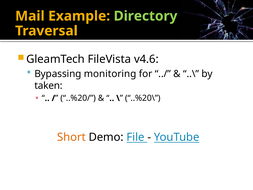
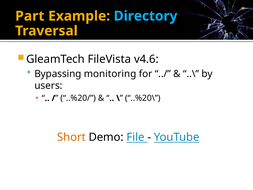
Mail: Mail -> Part
Directory colour: light green -> light blue
taken: taken -> users
